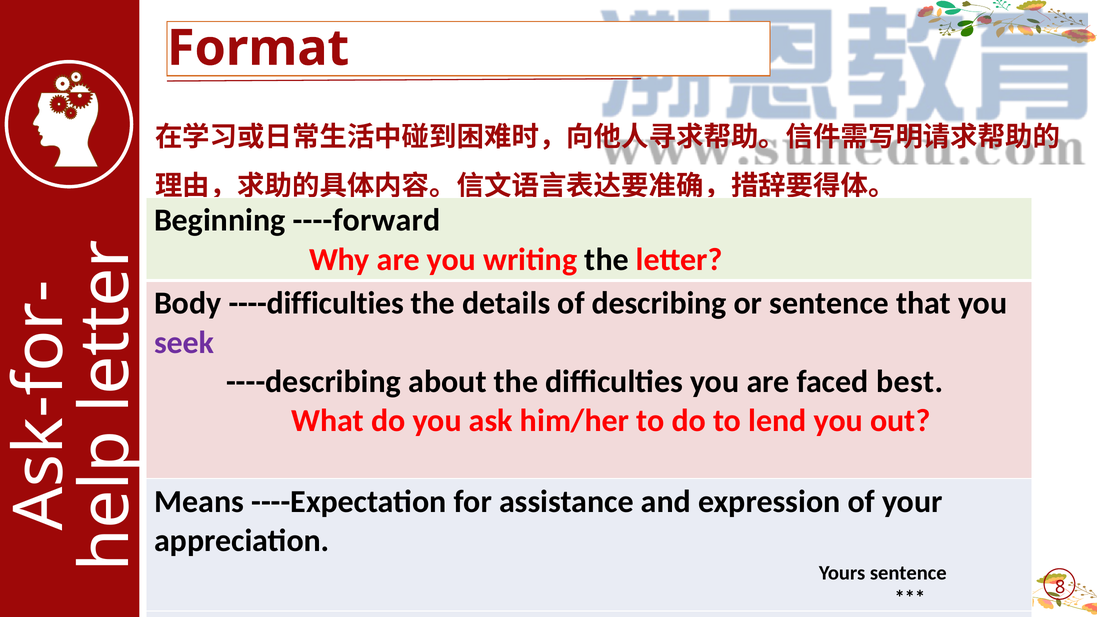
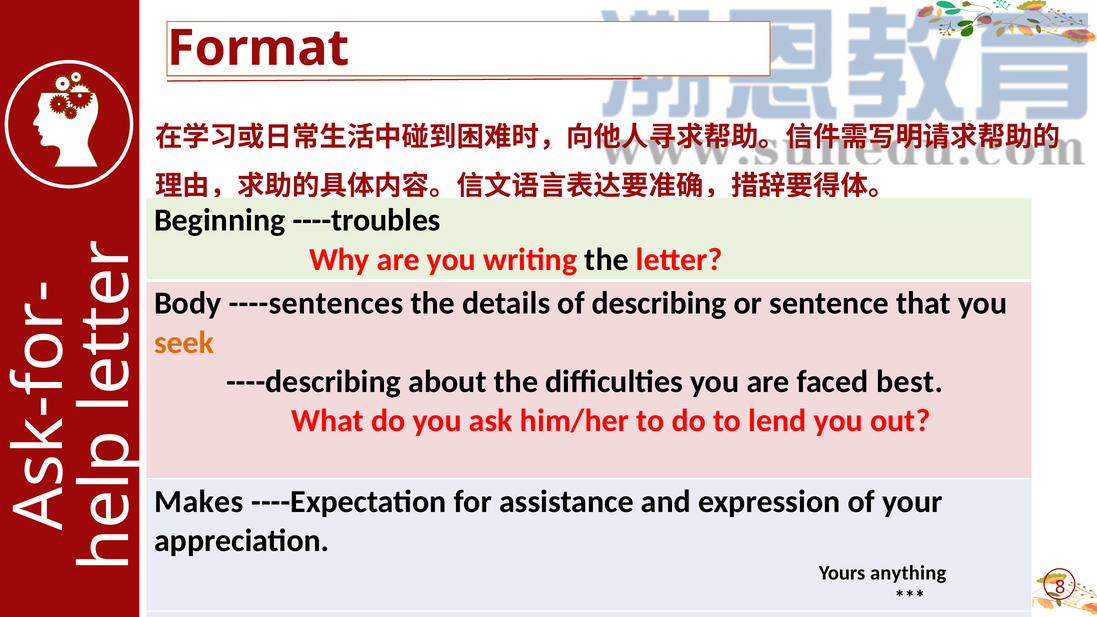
----forward: ----forward -> ----troubles
----difficulties: ----difficulties -> ----sentences
seek colour: purple -> orange
Means: Means -> Makes
Yours sentence: sentence -> anything
